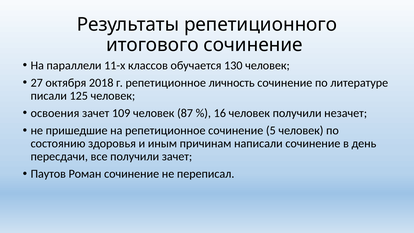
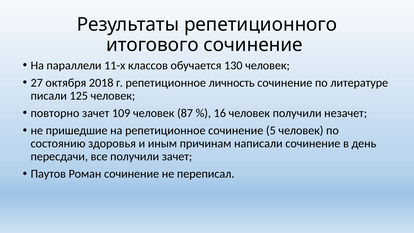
освоения: освоения -> повторно
